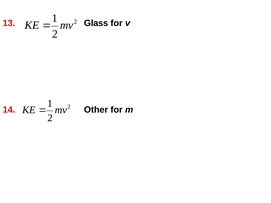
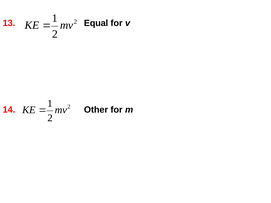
Glass: Glass -> Equal
